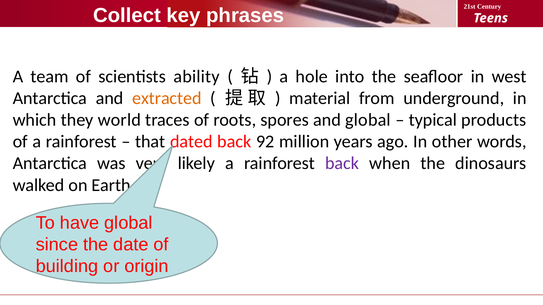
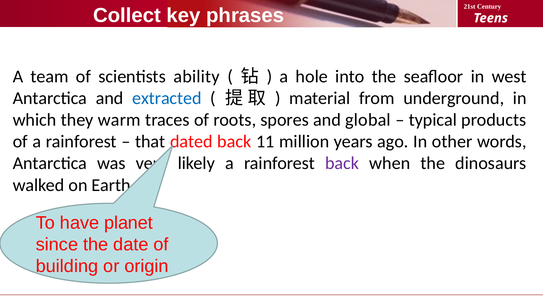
extracted colour: orange -> blue
world: world -> warm
92: 92 -> 11
have global: global -> planet
